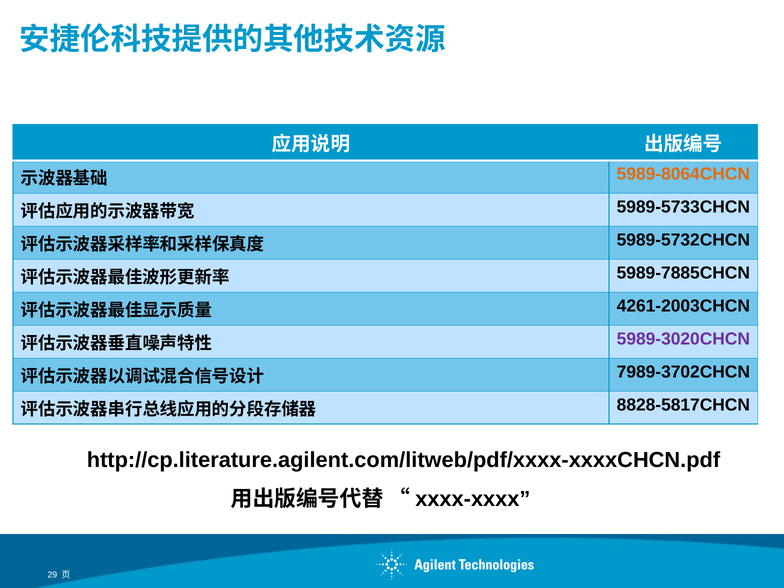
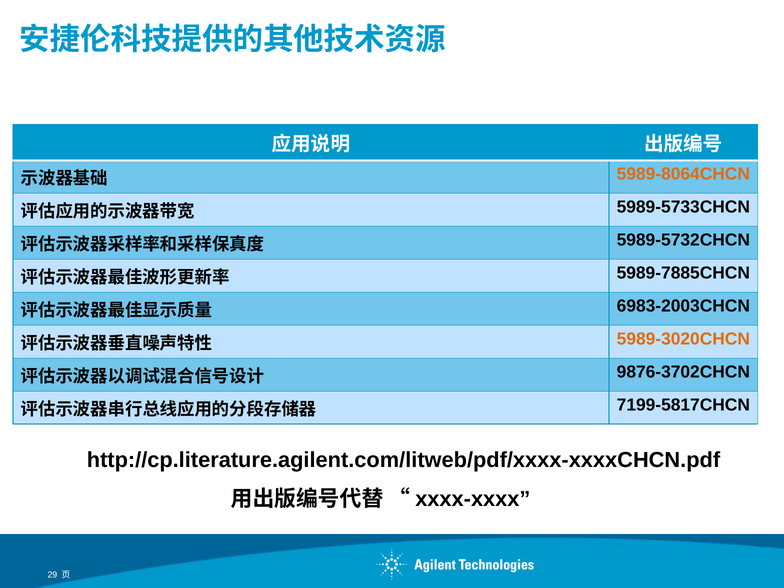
4261-2003CHCN: 4261-2003CHCN -> 6983-2003CHCN
5989-3020CHCN colour: purple -> orange
7989-3702CHCN: 7989-3702CHCN -> 9876-3702CHCN
8828-5817CHCN: 8828-5817CHCN -> 7199-5817CHCN
